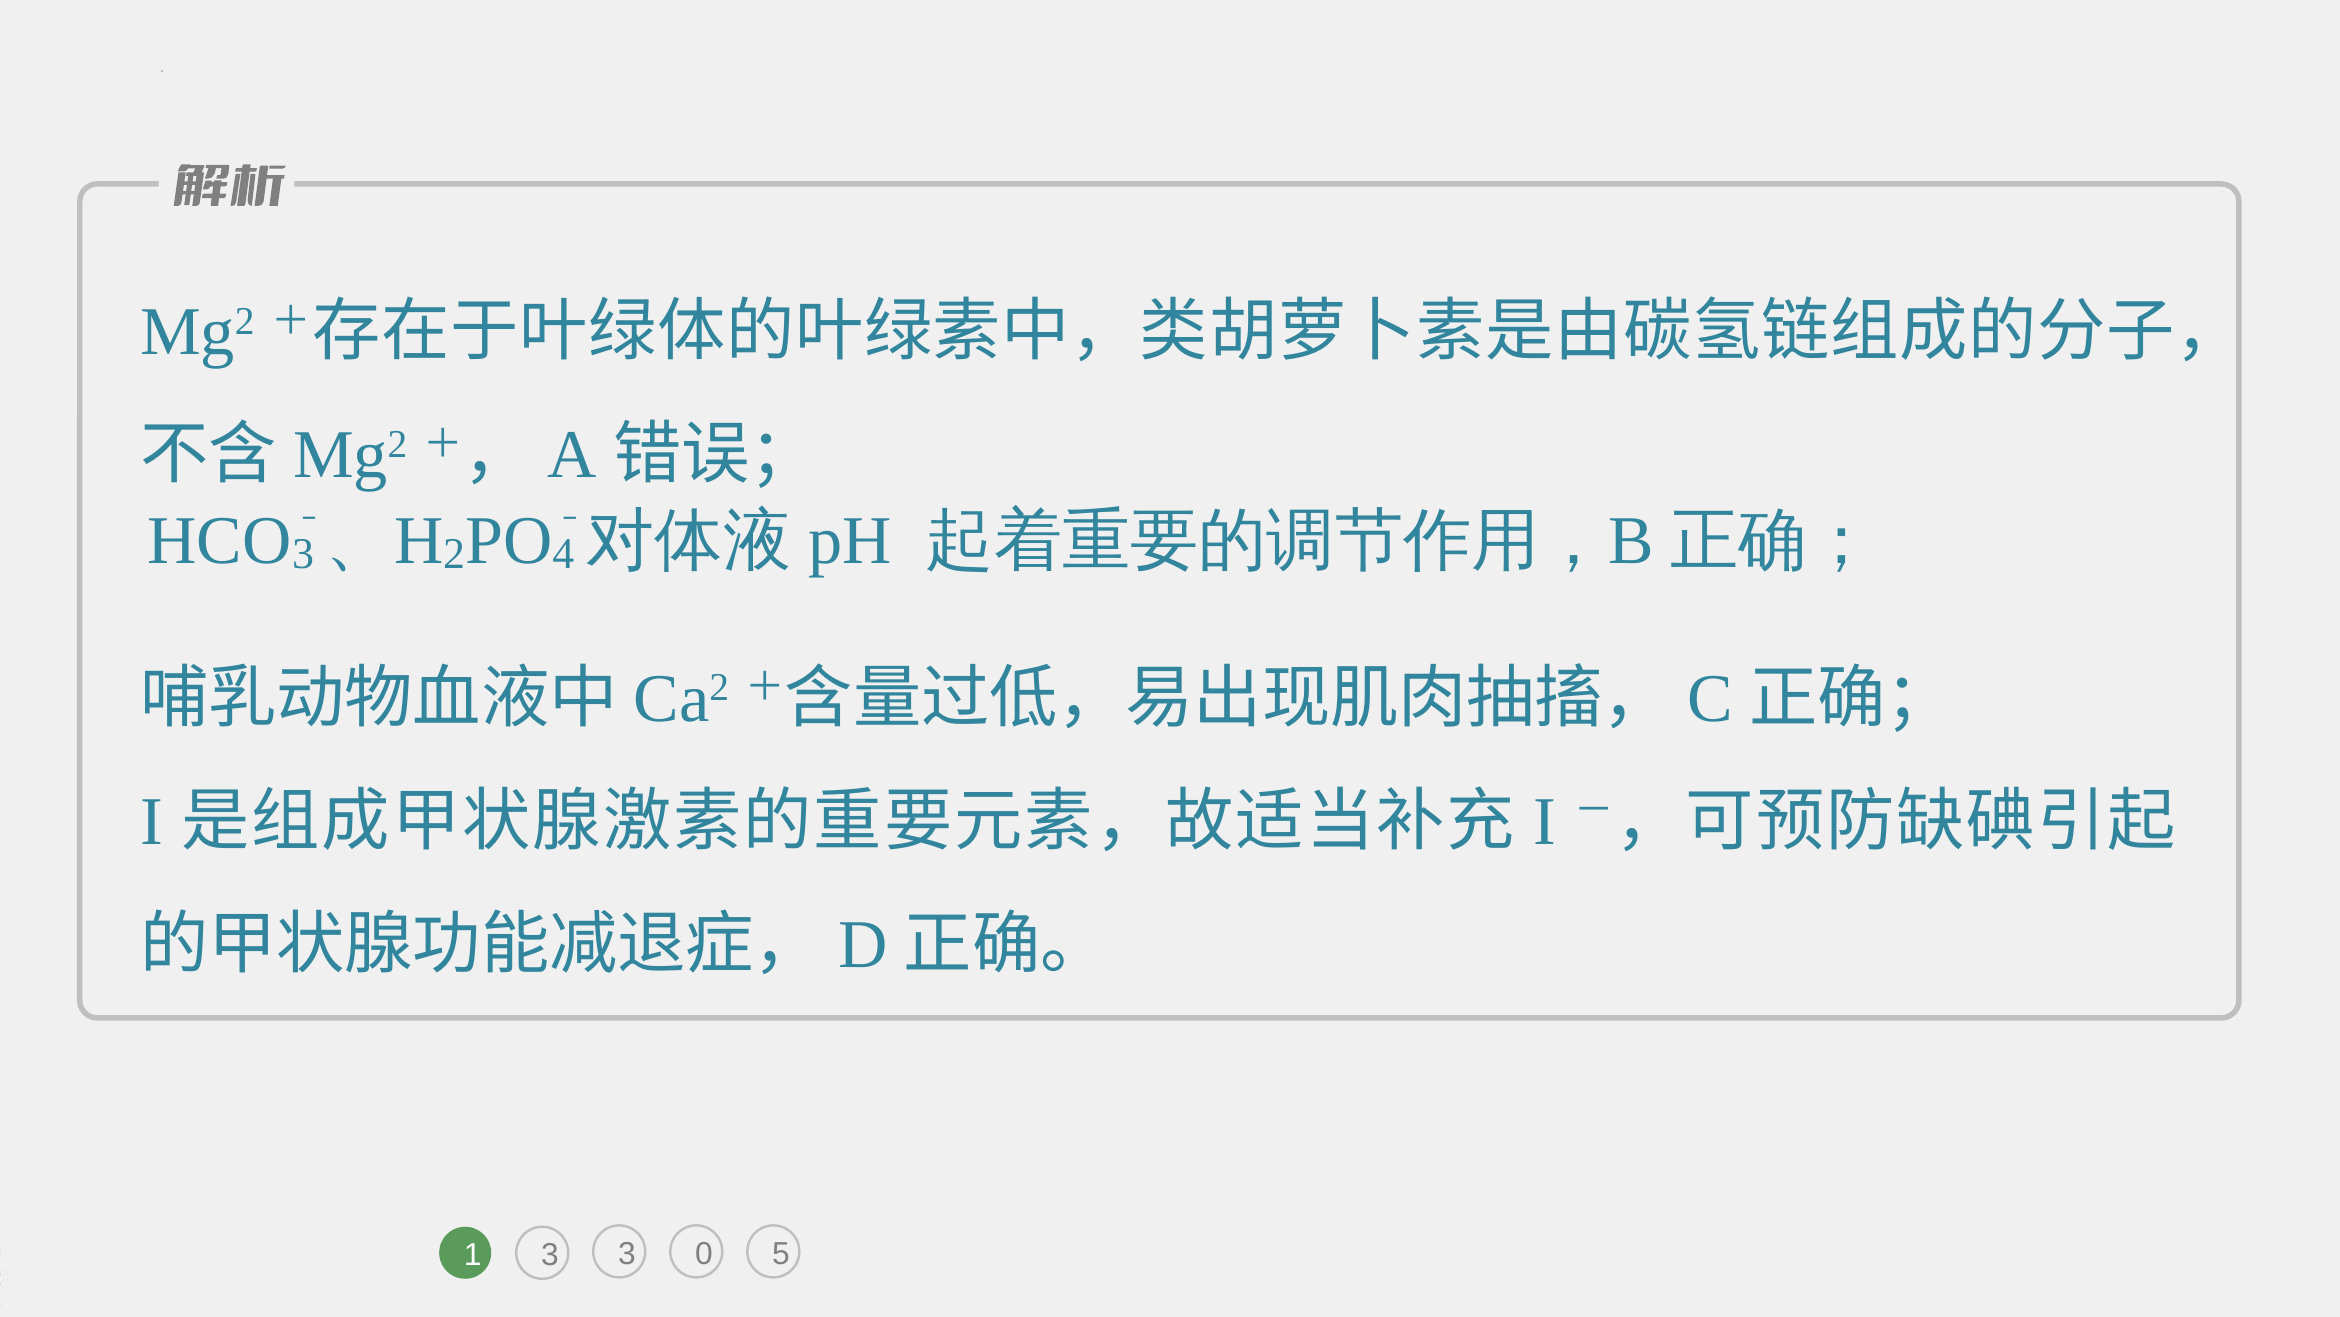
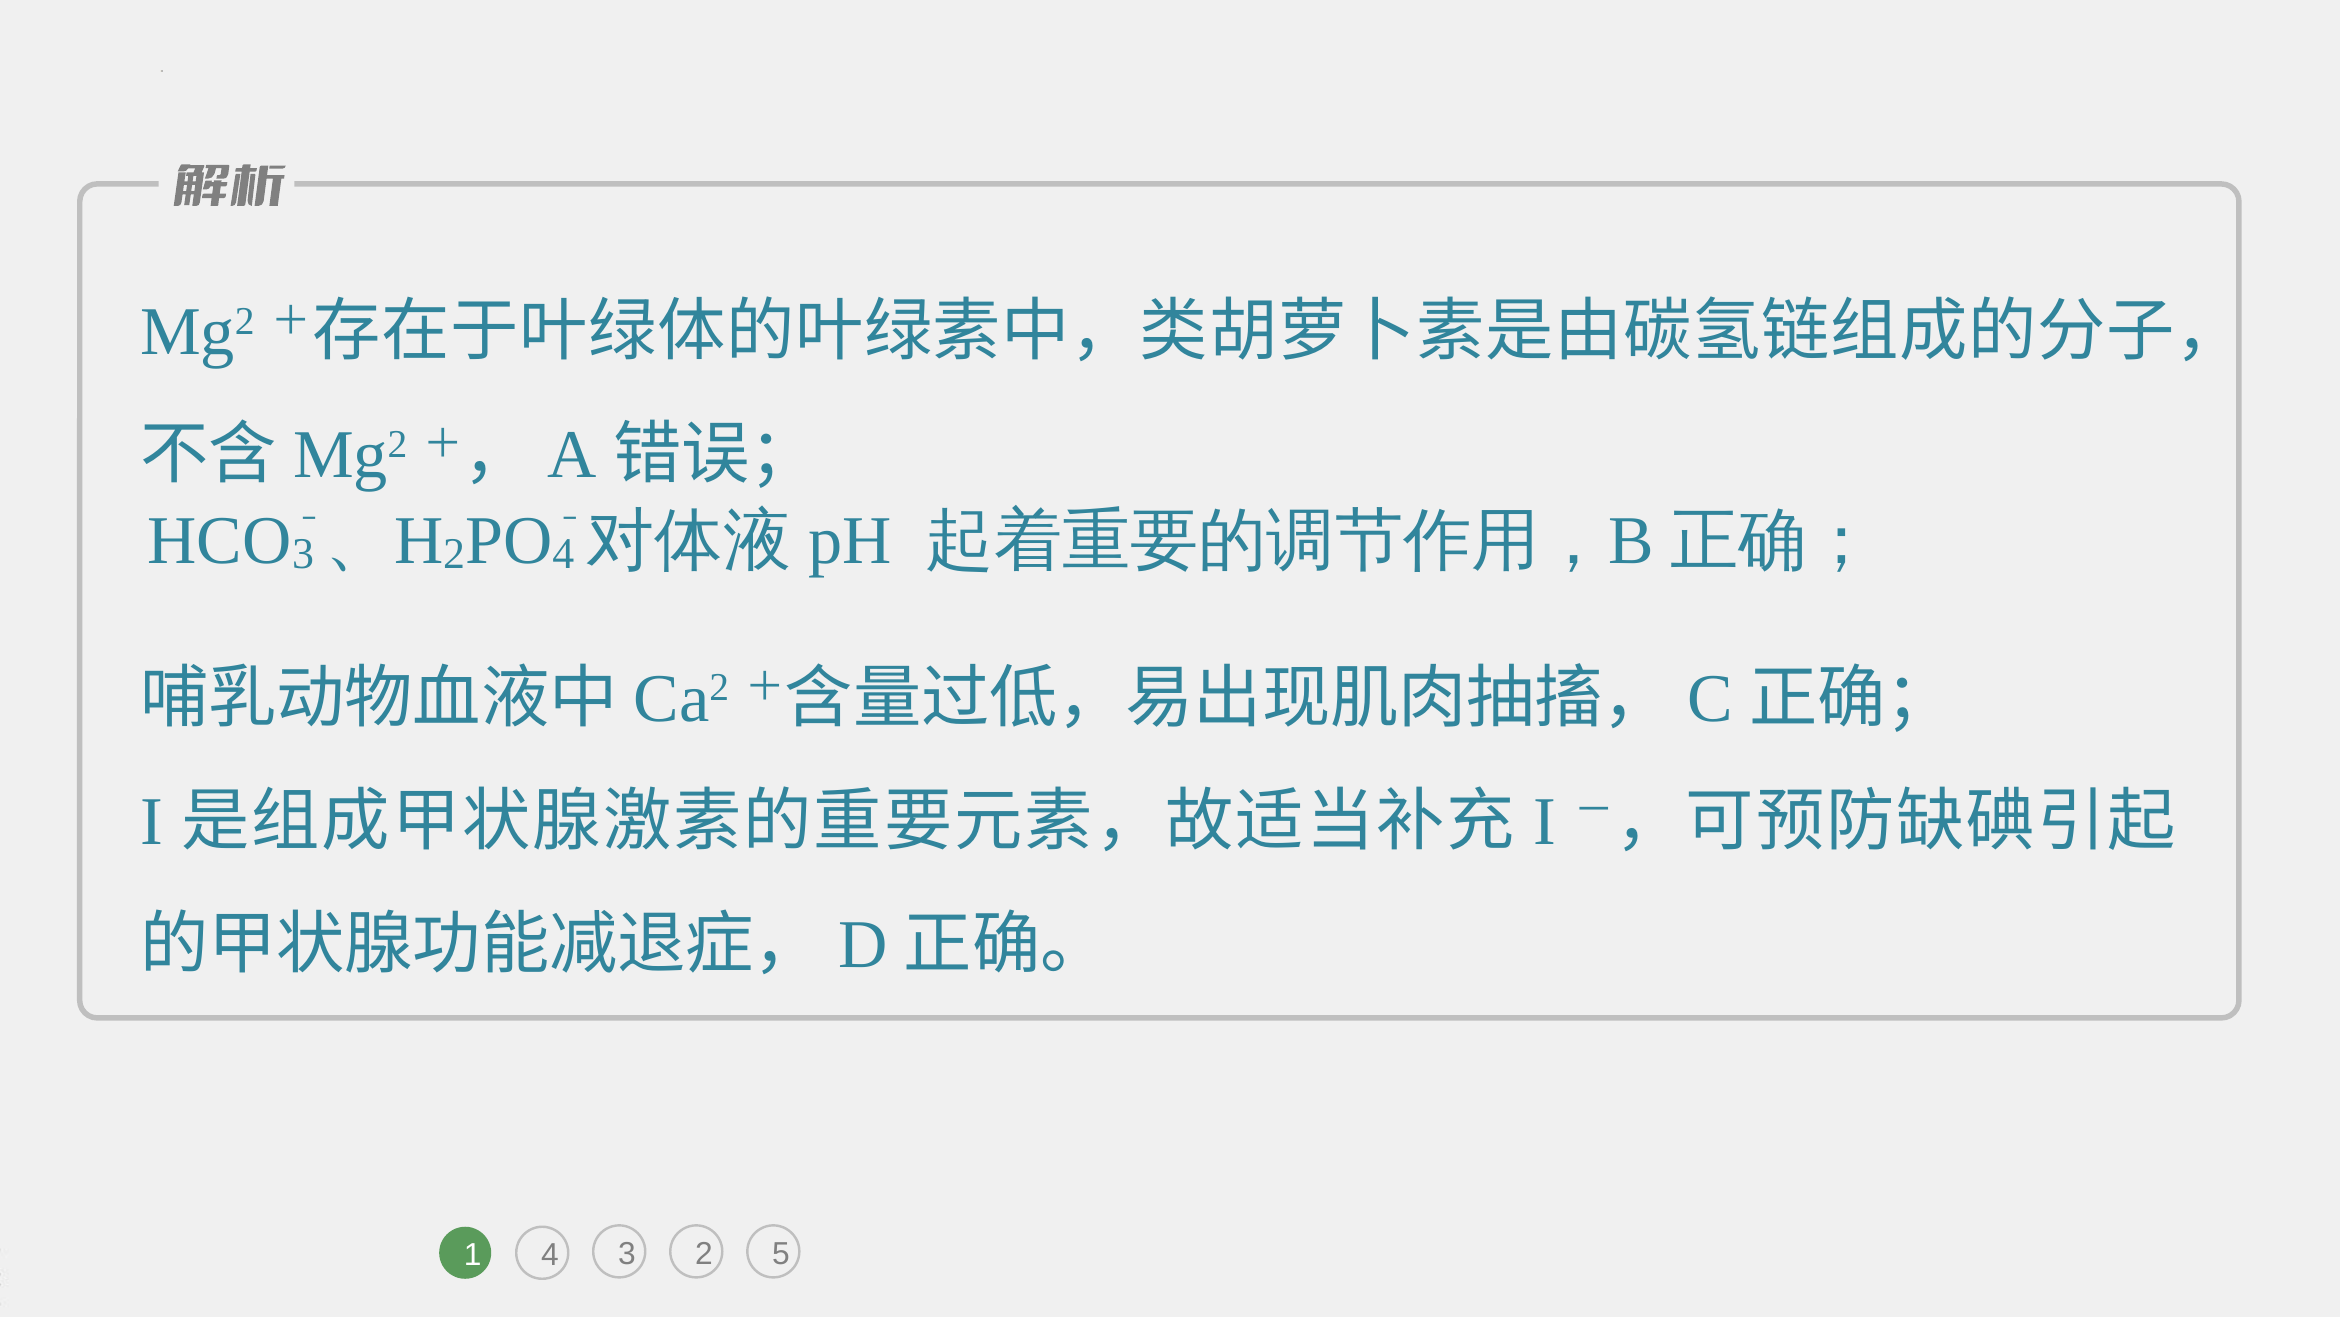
1 3: 3 -> 4
3 0: 0 -> 2
